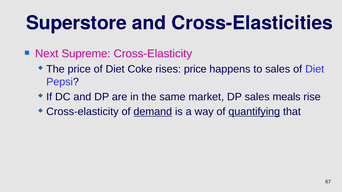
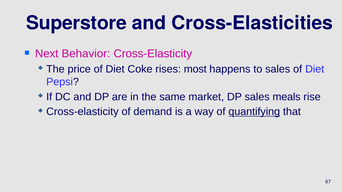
Supreme: Supreme -> Behavior
rises price: price -> most
demand underline: present -> none
